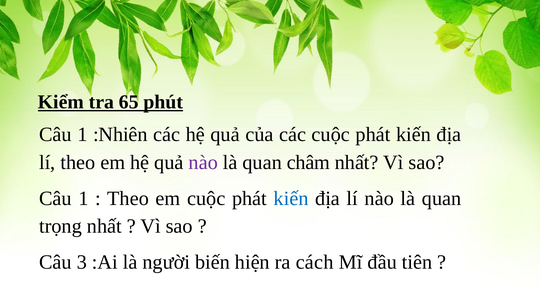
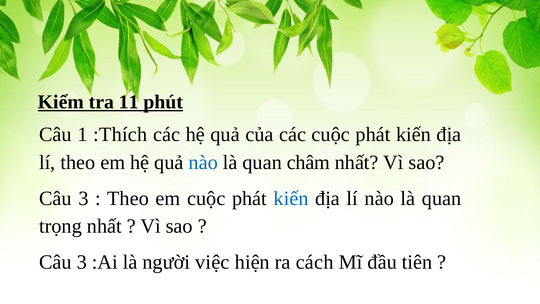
65: 65 -> 11
:Nhiên: :Nhiên -> :Thích
nào at (203, 162) colour: purple -> blue
1 at (84, 198): 1 -> 3
biến: biến -> việc
